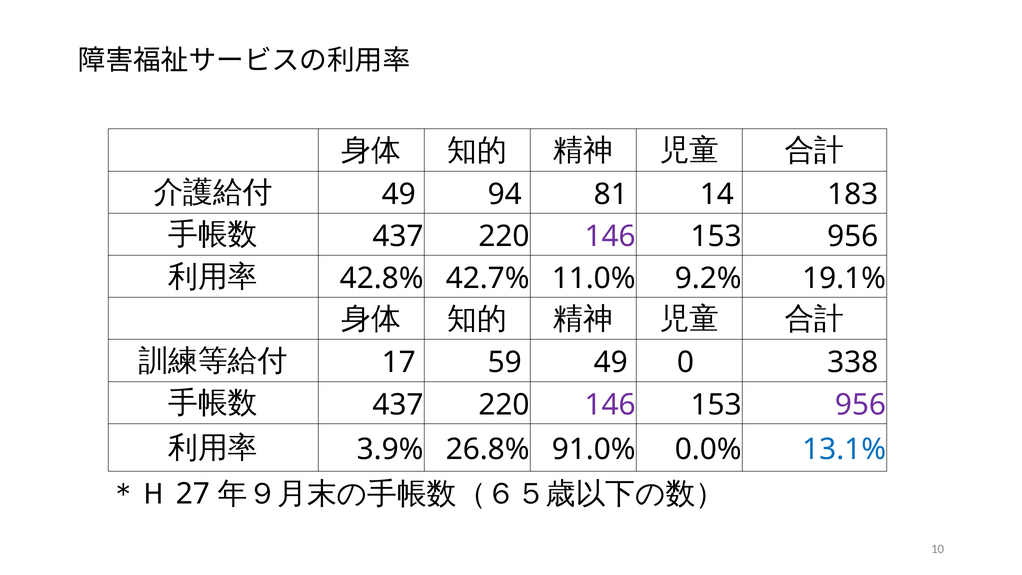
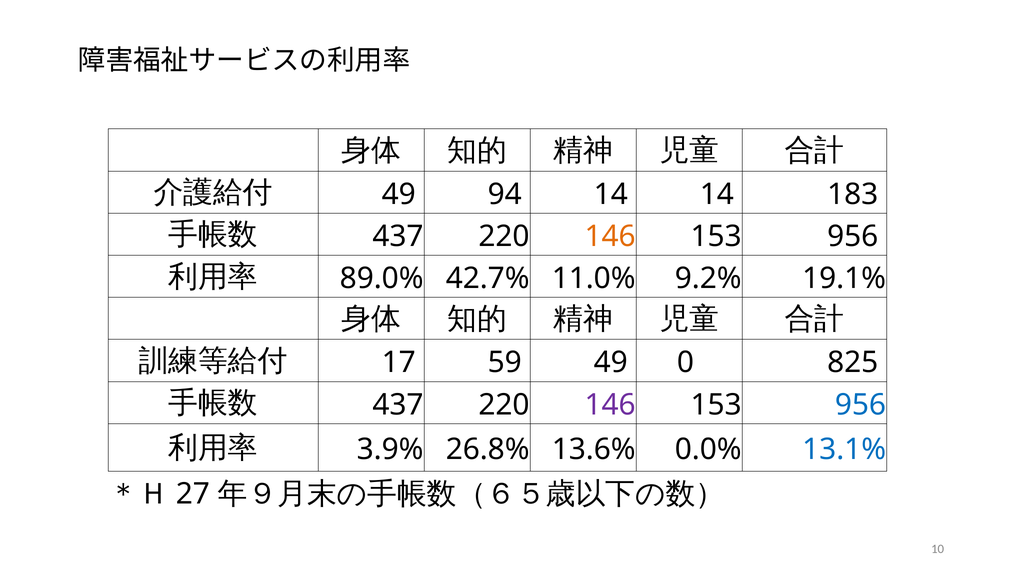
94 81: 81 -> 14
146 at (610, 236) colour: purple -> orange
42.8%: 42.8% -> 89.0%
338: 338 -> 825
956 at (860, 405) colour: purple -> blue
91.0%: 91.0% -> 13.6%
